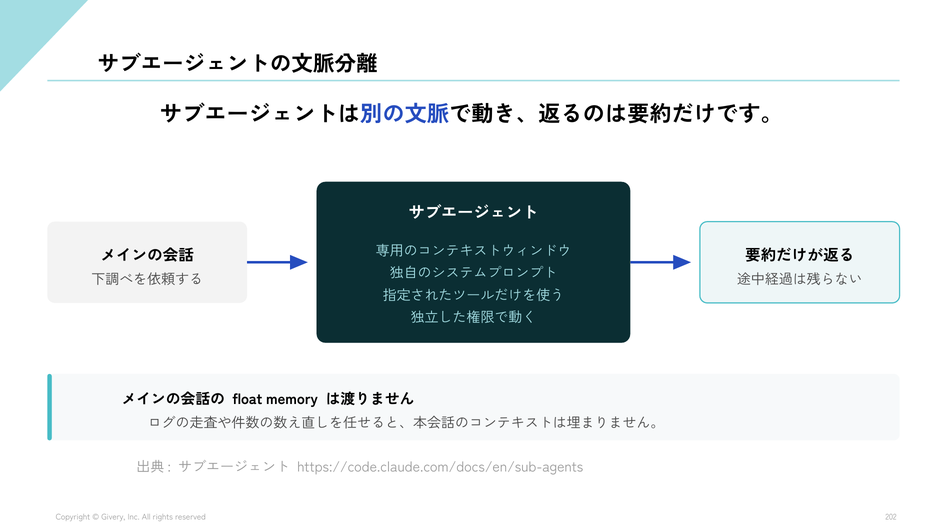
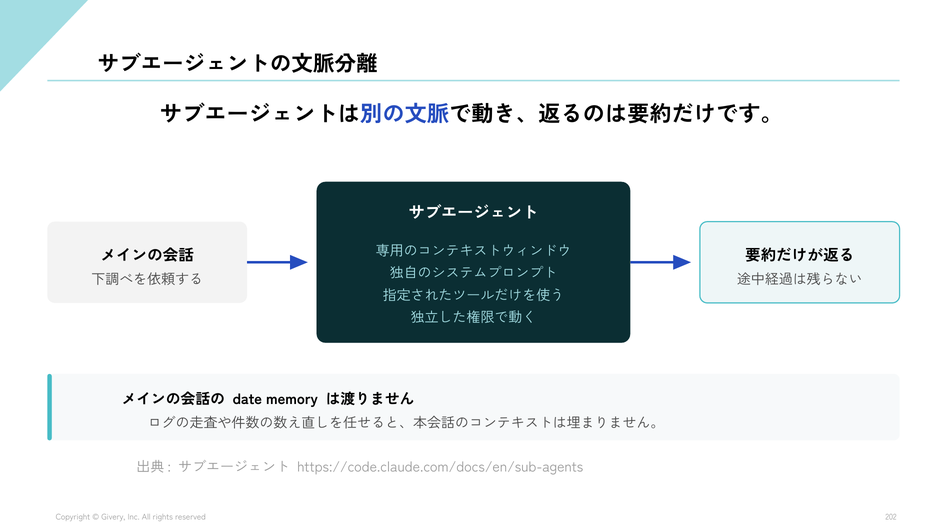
float: float -> date
